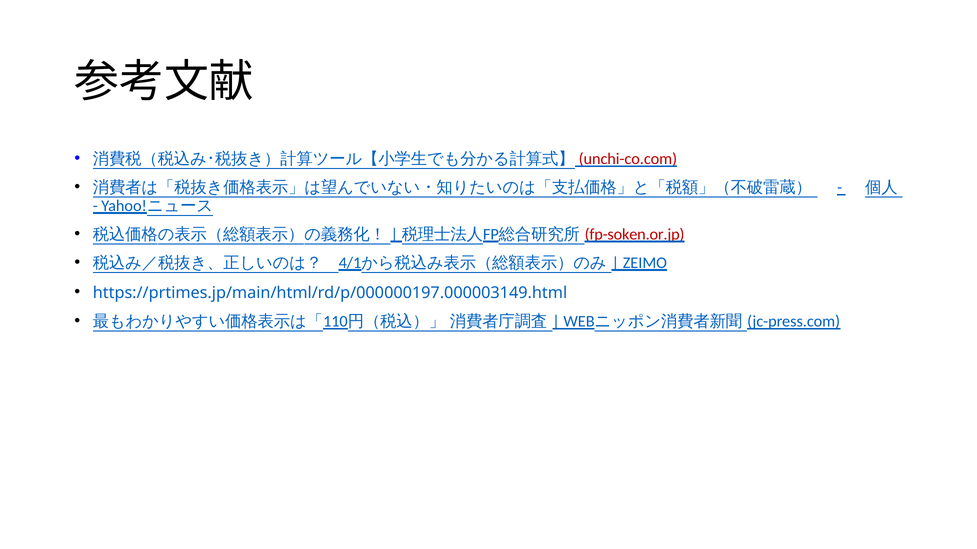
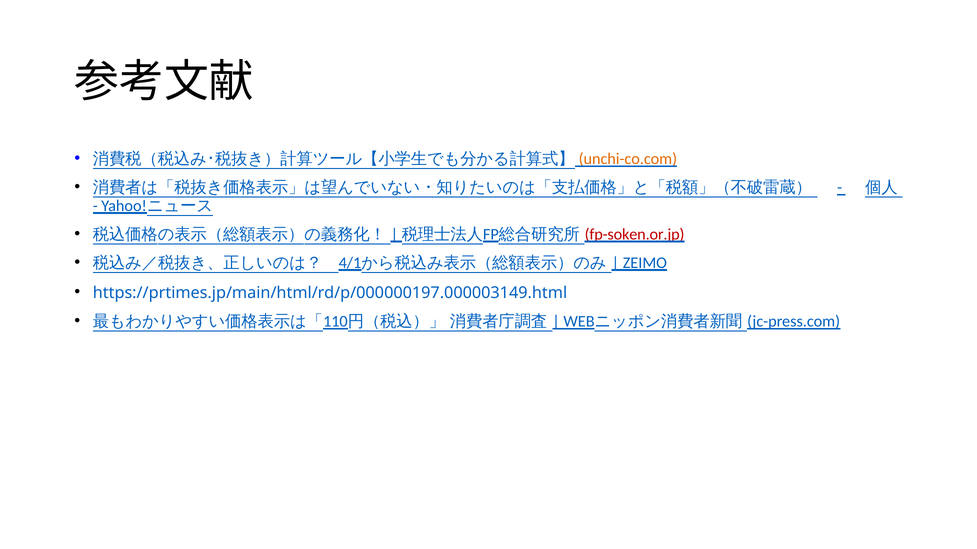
unchi-co.com colour: red -> orange
